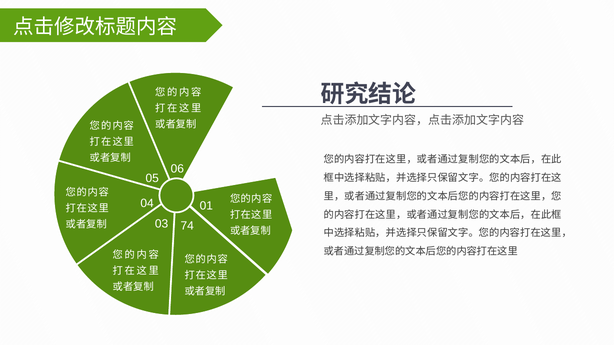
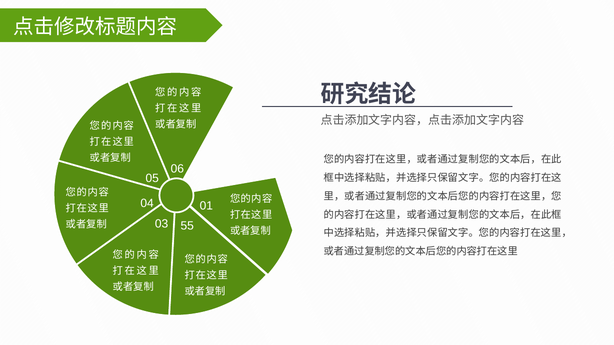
74: 74 -> 55
